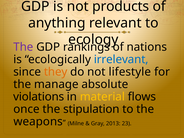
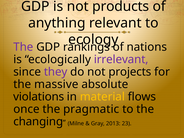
irrelevant colour: blue -> purple
they colour: orange -> purple
lifestyle: lifestyle -> projects
manage: manage -> massive
stipulation: stipulation -> pragmatic
weapons: weapons -> changing
